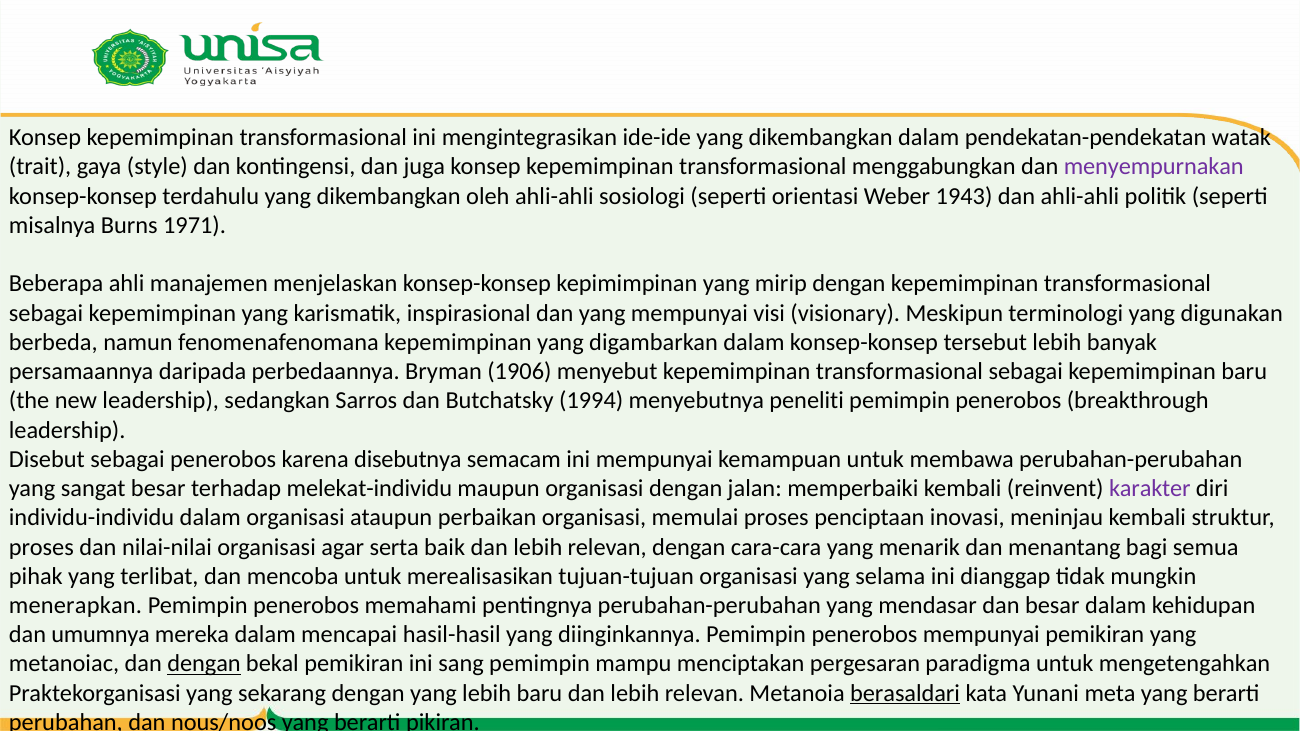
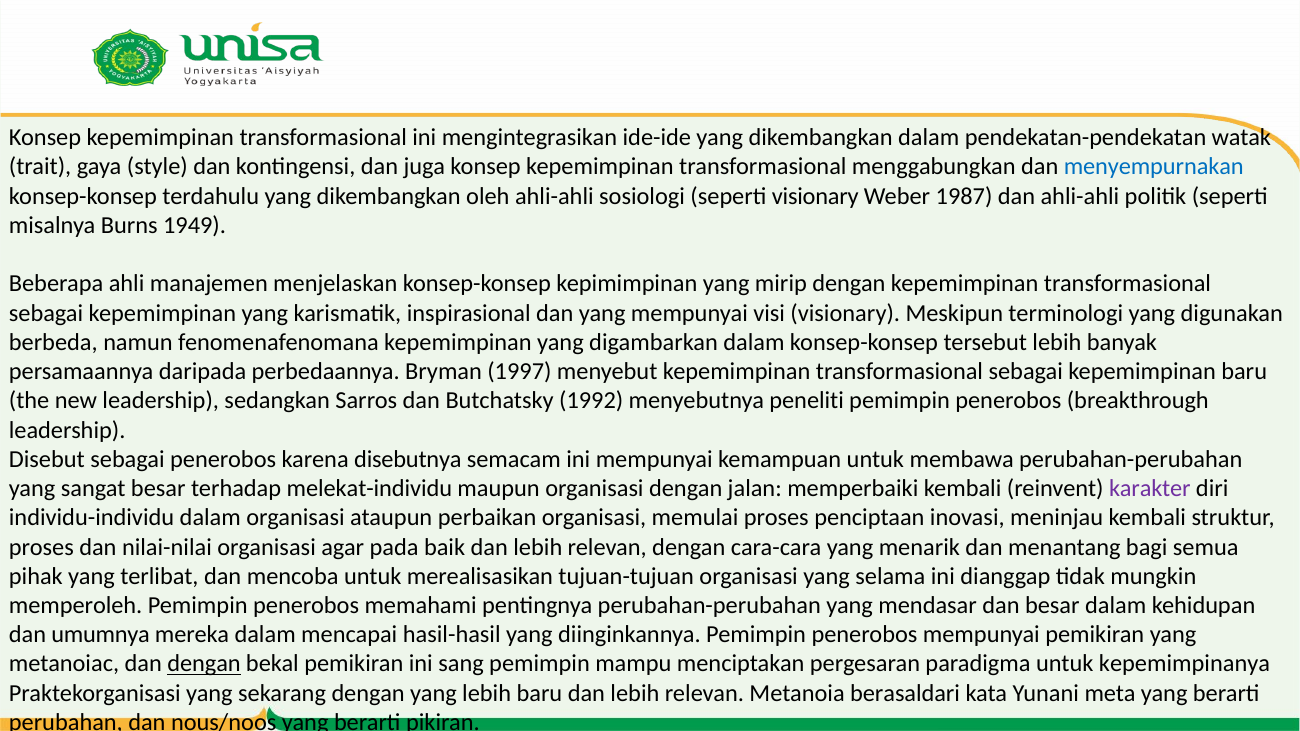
menyempurnakan colour: purple -> blue
seperti orientasi: orientasi -> visionary
1943: 1943 -> 1987
1971: 1971 -> 1949
1906: 1906 -> 1997
1994: 1994 -> 1992
serta: serta -> pada
menerapkan: menerapkan -> memperoleh
mengetengahkan: mengetengahkan -> kepemimpinanya
berasaldari underline: present -> none
